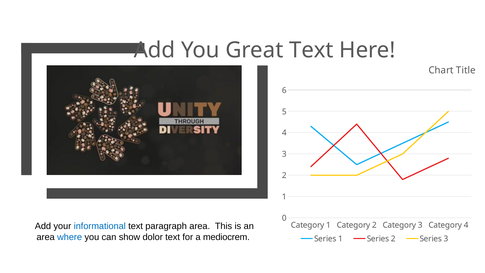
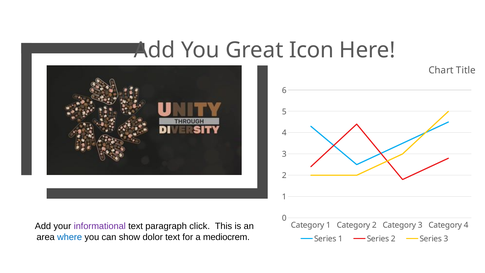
Great Text: Text -> Icon
informational colour: blue -> purple
paragraph area: area -> click
